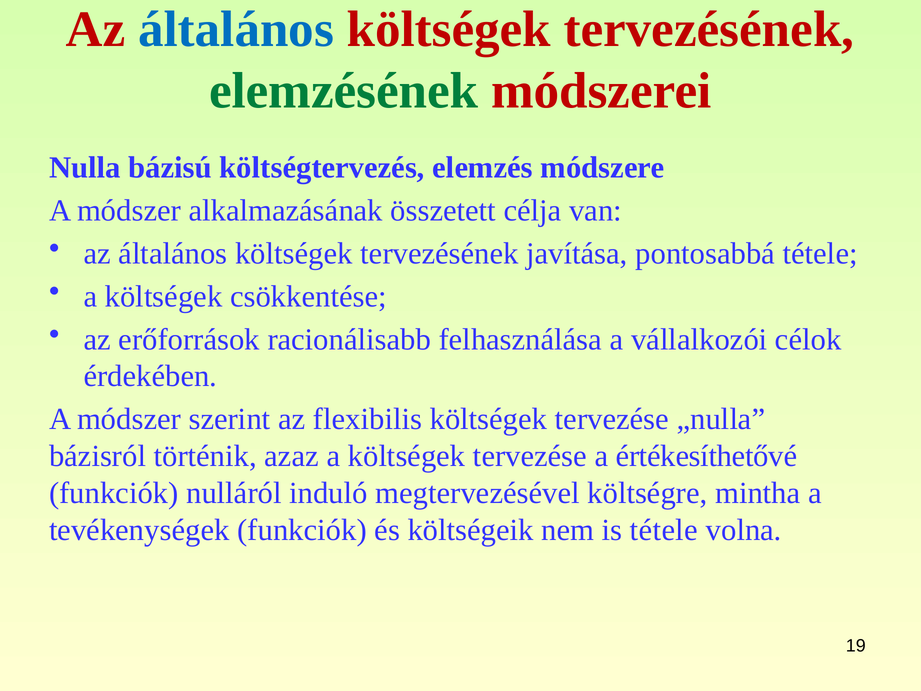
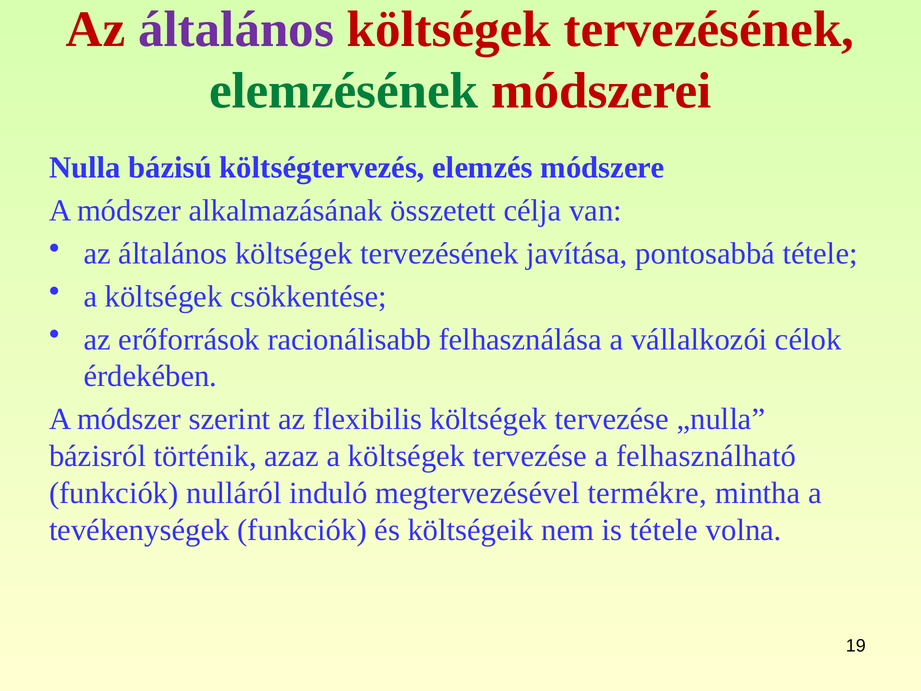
általános at (236, 30) colour: blue -> purple
értékesíthetővé: értékesíthetővé -> felhasználható
költségre: költségre -> termékre
